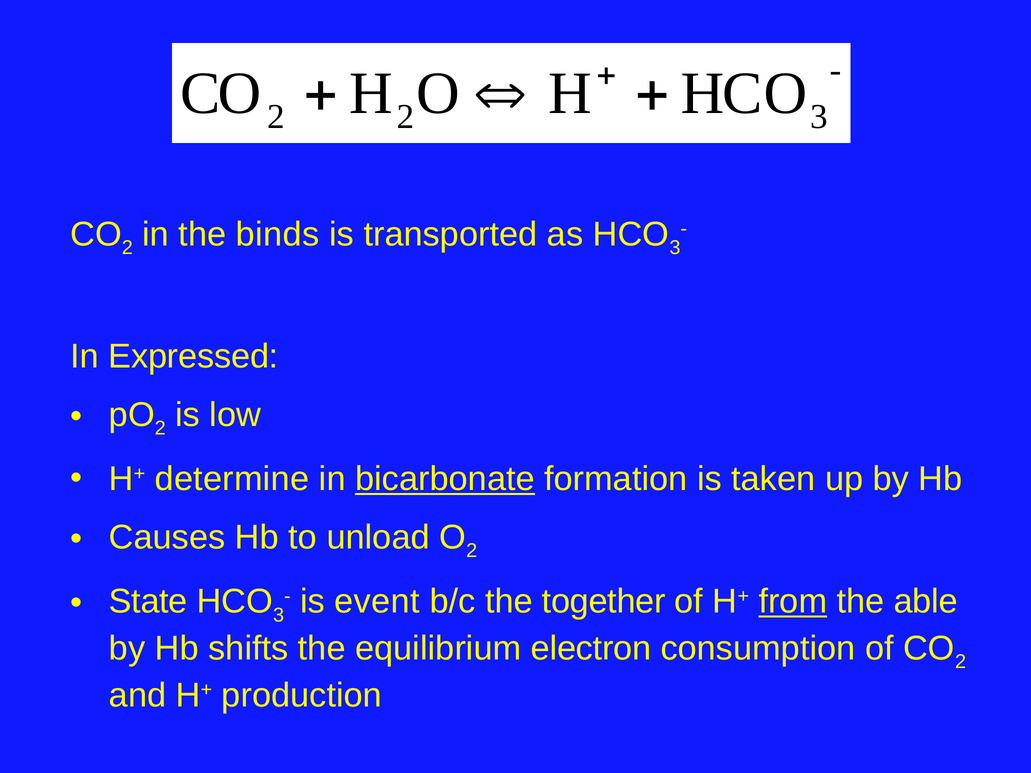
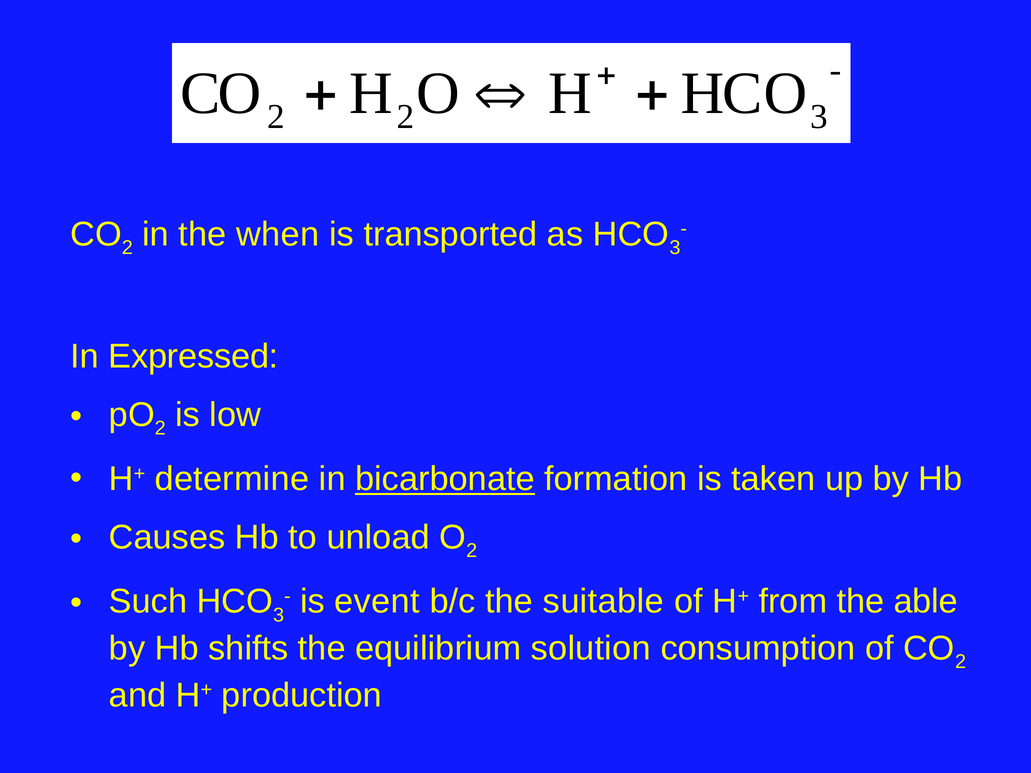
binds: binds -> when
State: State -> Such
together: together -> suitable
from underline: present -> none
electron: electron -> solution
